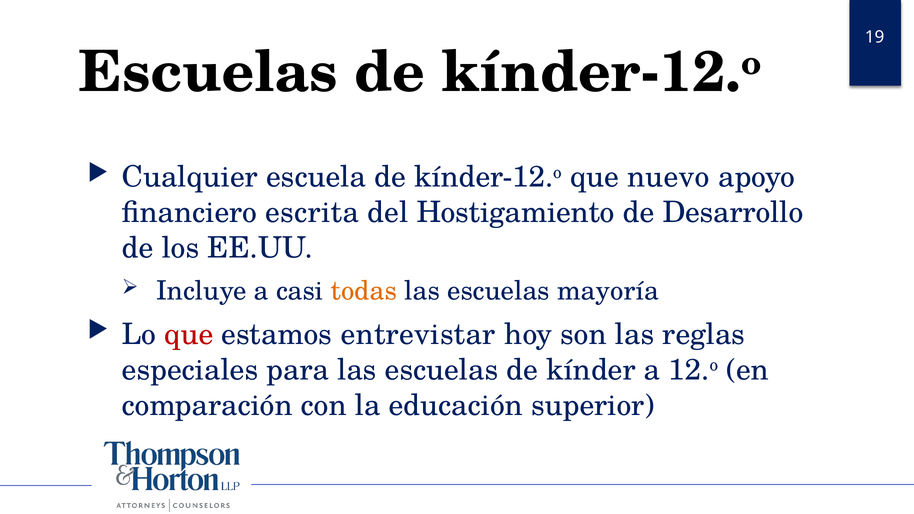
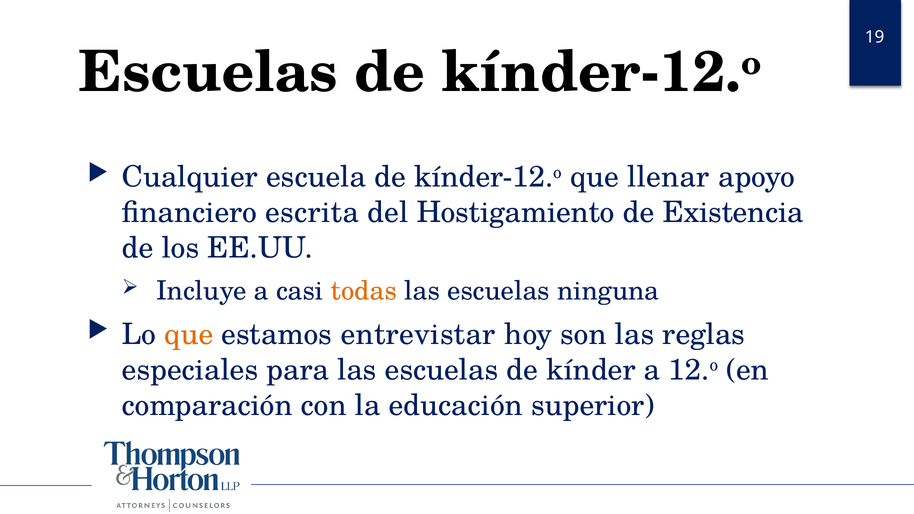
nuevo: nuevo -> llenar
Desarrollo: Desarrollo -> Existencia
mayoría: mayoría -> ninguna
que at (189, 334) colour: red -> orange
